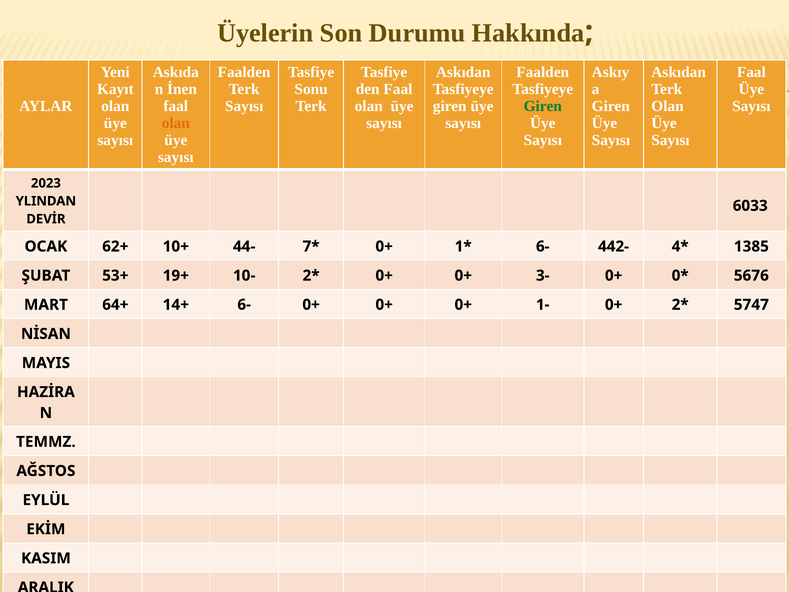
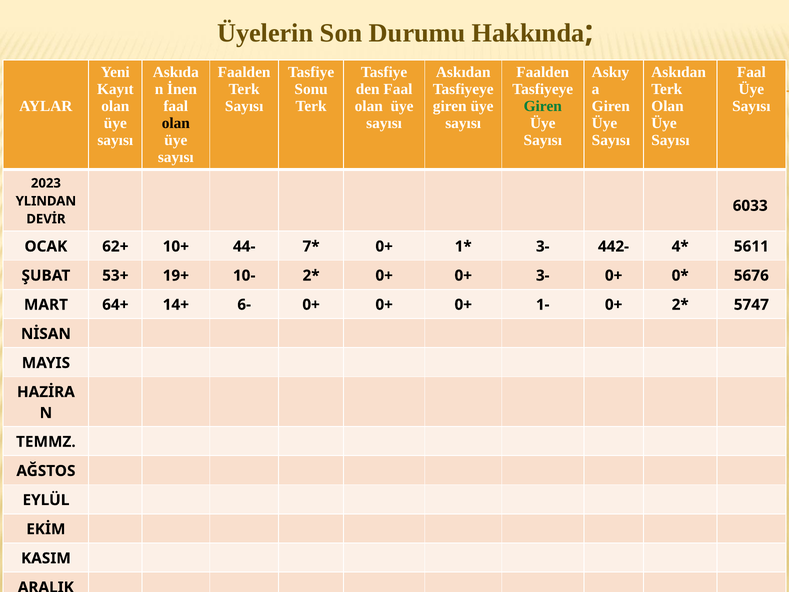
olan at (176, 123) colour: orange -> black
6- at (543, 246): 6- -> 3-
1385: 1385 -> 5611
